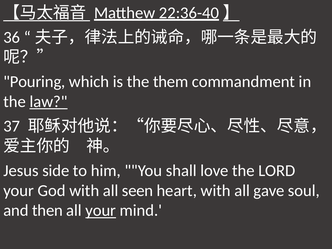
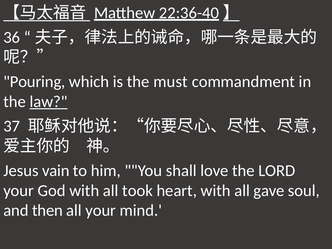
them: them -> must
side: side -> vain
seen: seen -> took
your at (101, 211) underline: present -> none
